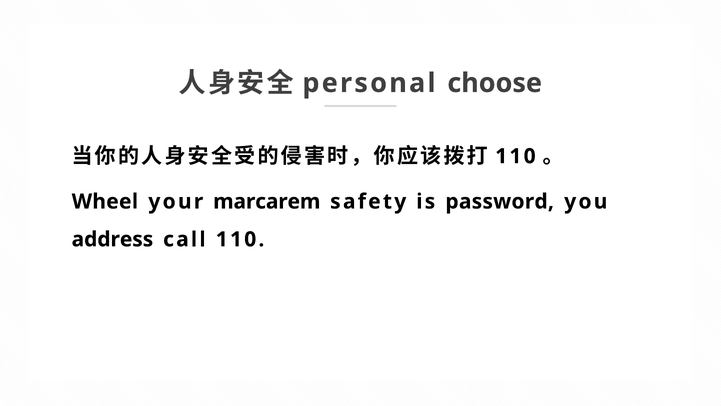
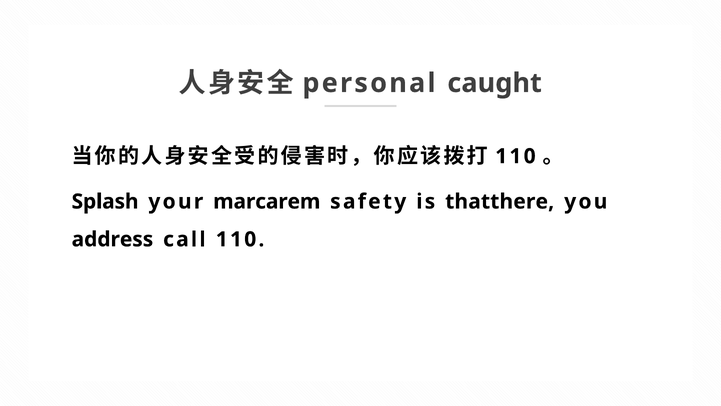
choose: choose -> caught
Wheel: Wheel -> Splash
password: password -> thatthere
